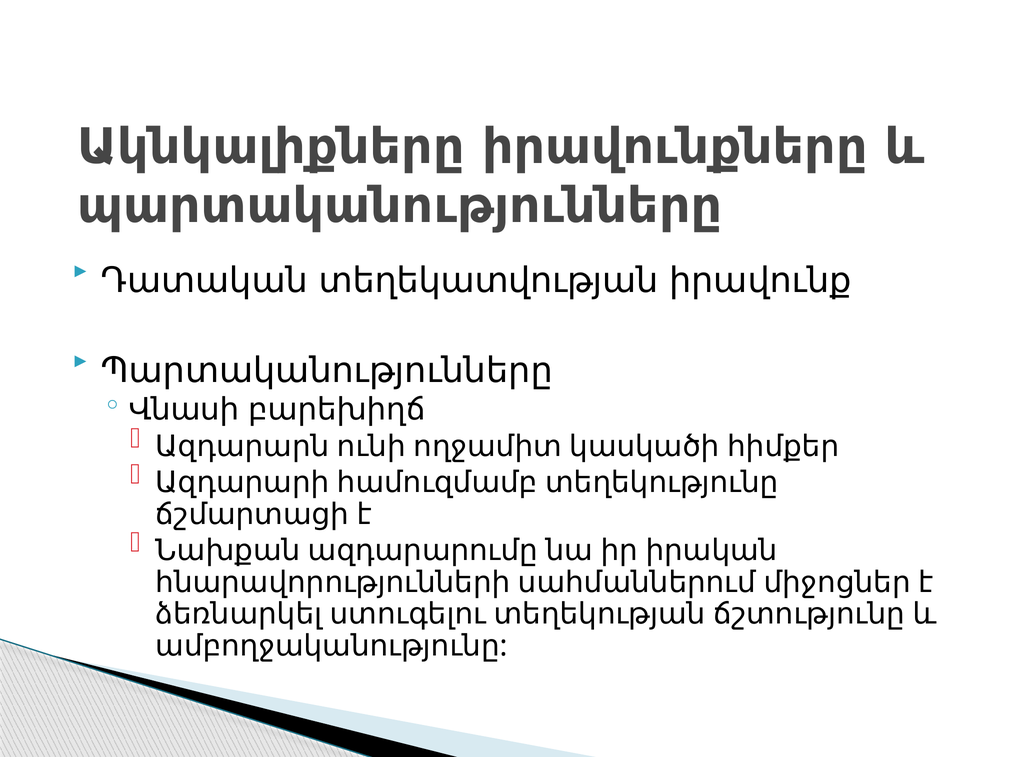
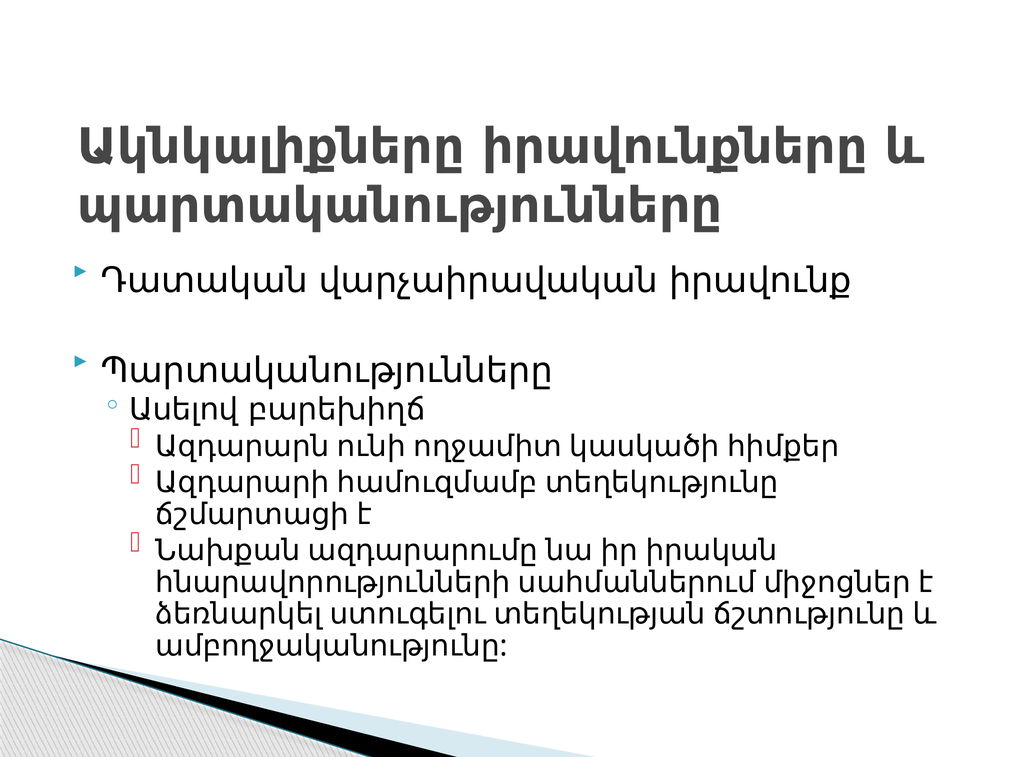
տեղեկատվության: տեղեկատվության -> վարչաիրավական
Վնասի: Վնասի -> Ասելով
